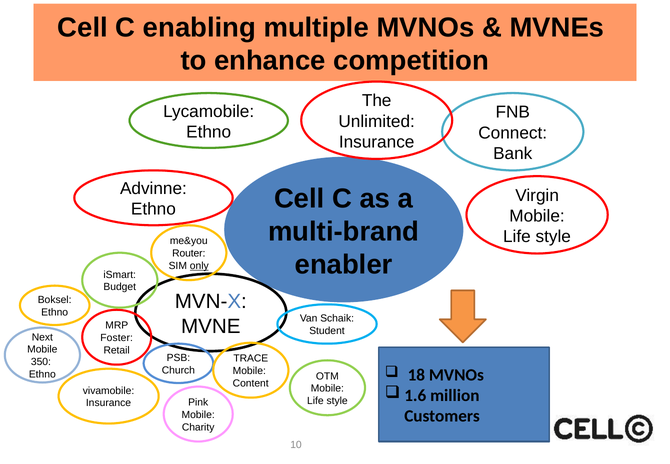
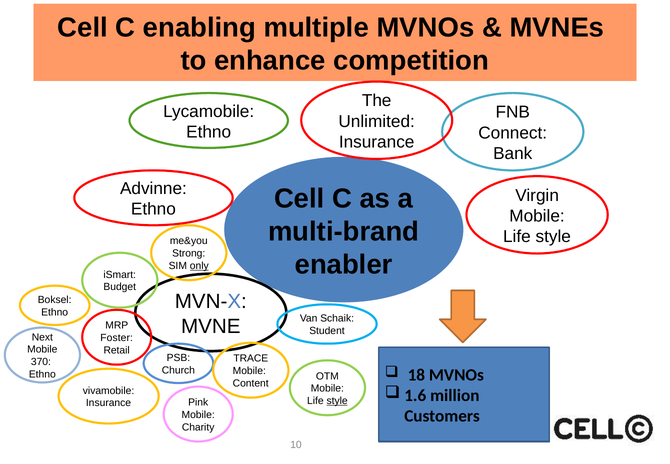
Router: Router -> Strong
350: 350 -> 370
style at (337, 401) underline: none -> present
